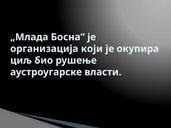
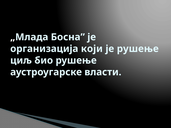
је окупира: окупира -> рушење
